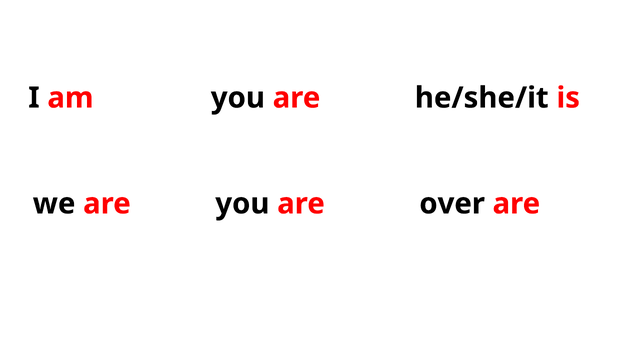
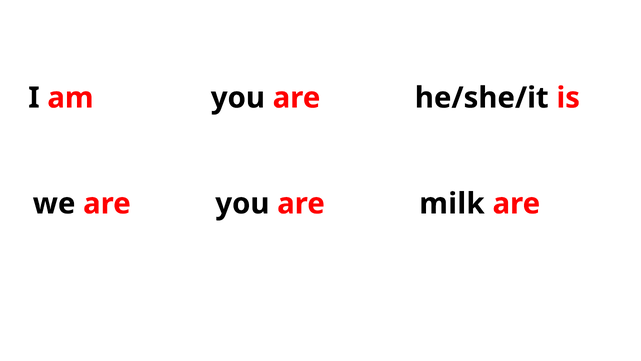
over: over -> milk
